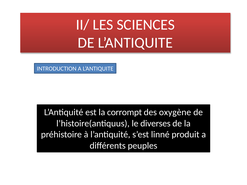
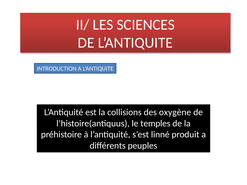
corrompt: corrompt -> collisions
diverses: diverses -> temples
